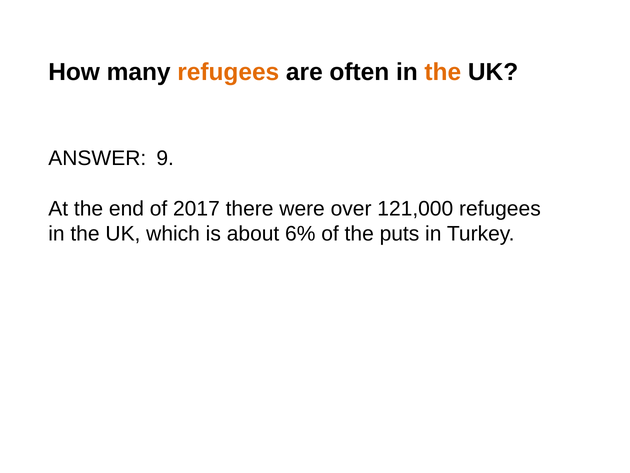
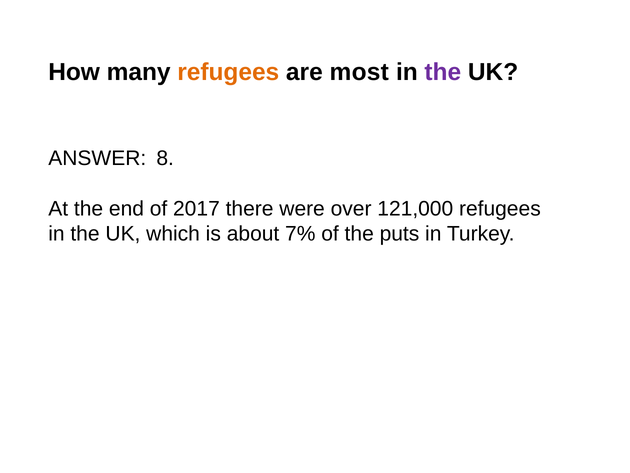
often: often -> most
the at (443, 72) colour: orange -> purple
9: 9 -> 8
6%: 6% -> 7%
